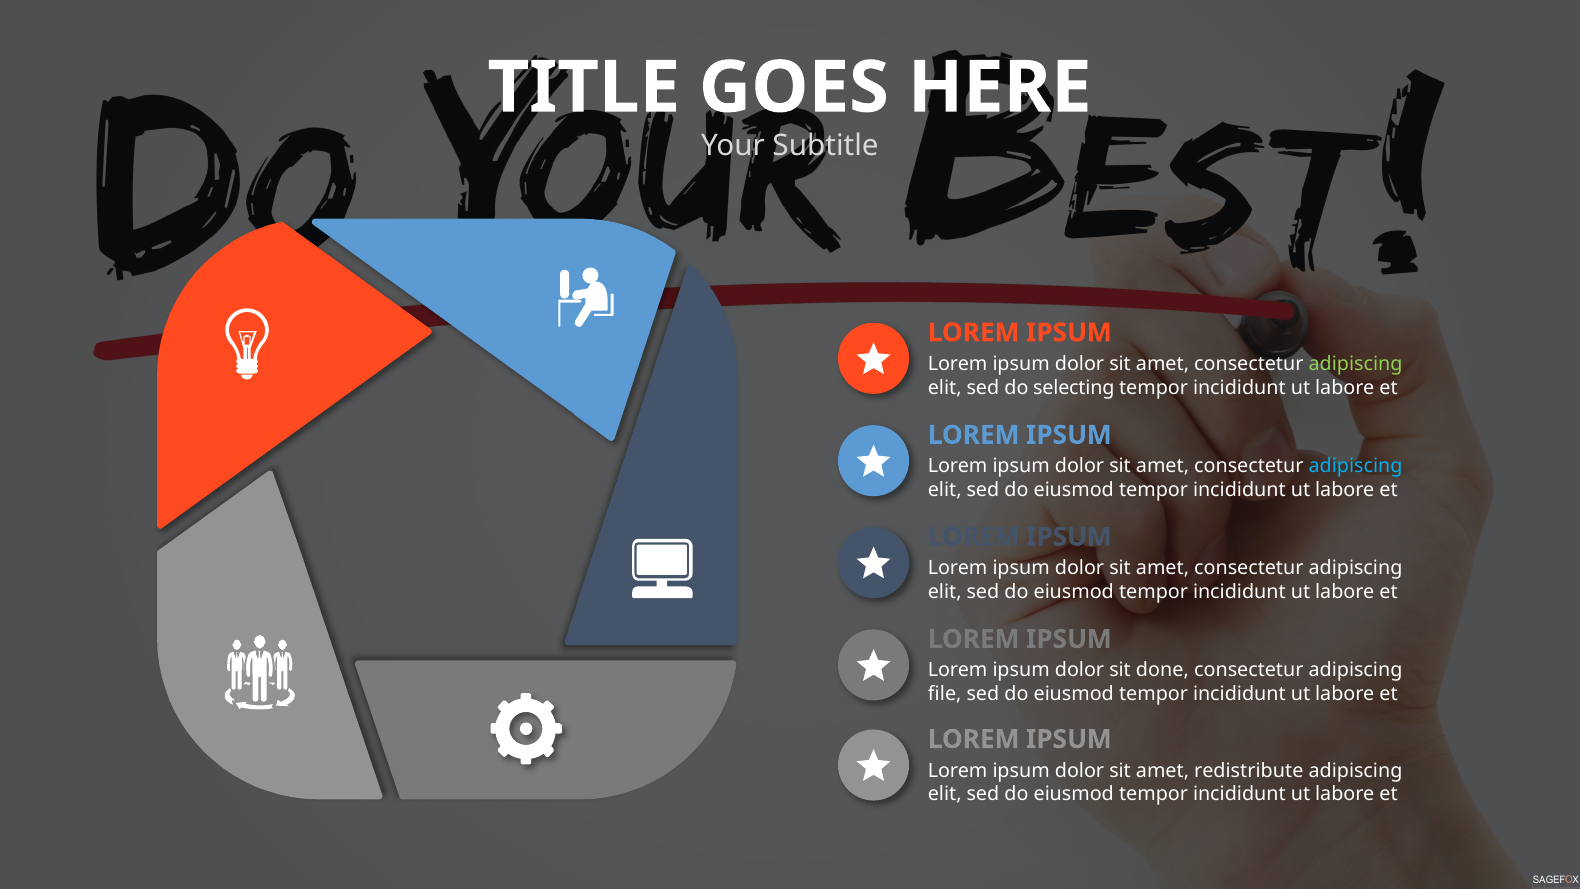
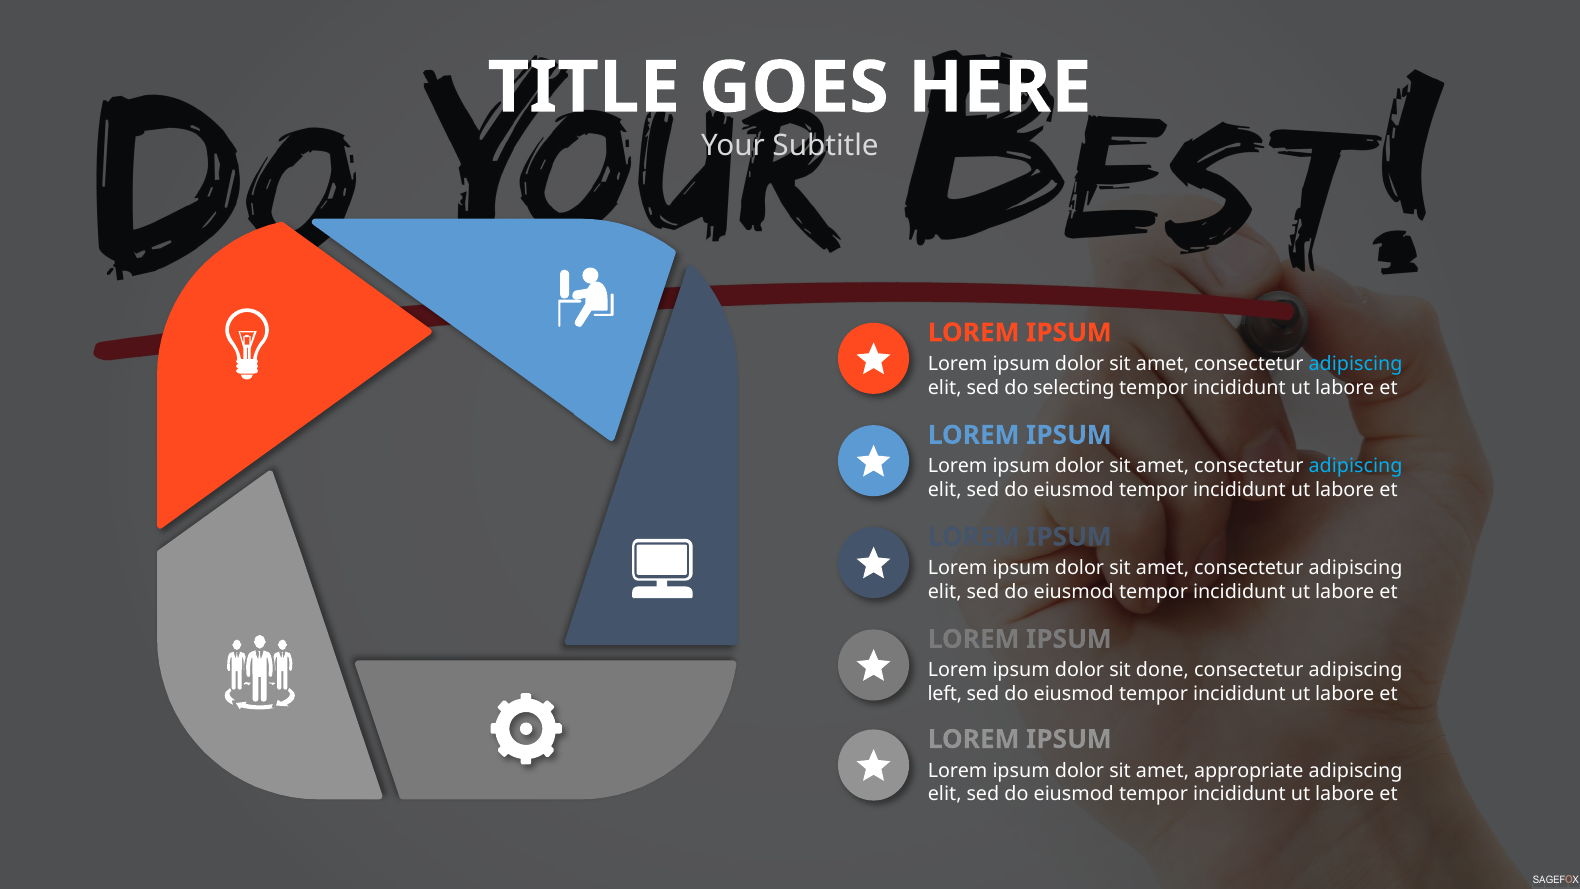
adipiscing at (1356, 364) colour: light green -> light blue
file: file -> left
redistribute: redistribute -> appropriate
